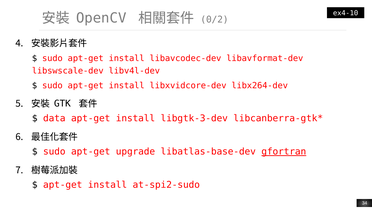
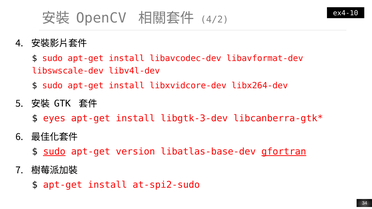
0/2: 0/2 -> 4/2
data: data -> eyes
sudo at (54, 152) underline: none -> present
upgrade: upgrade -> version
